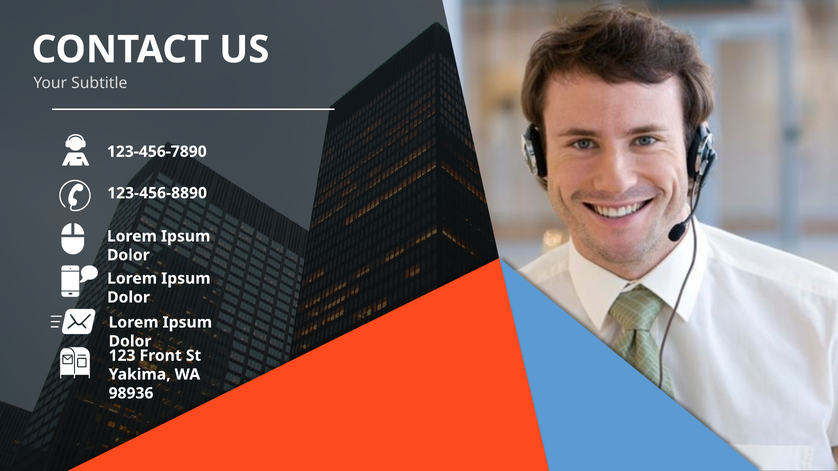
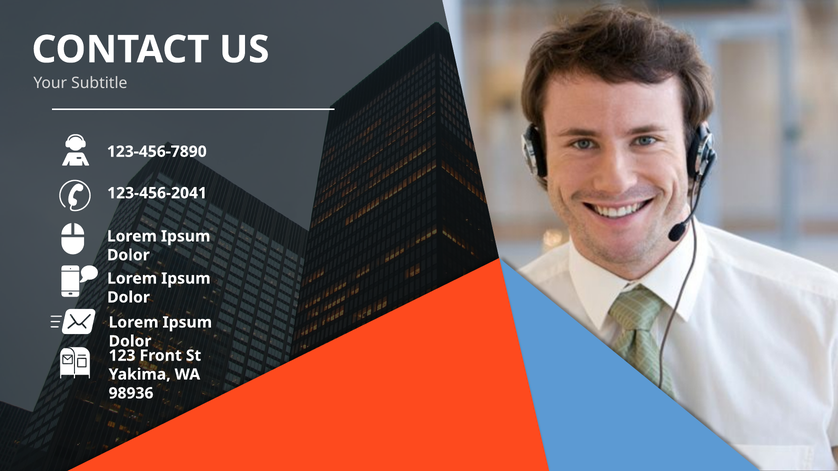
123-456-8890: 123-456-8890 -> 123-456-2041
